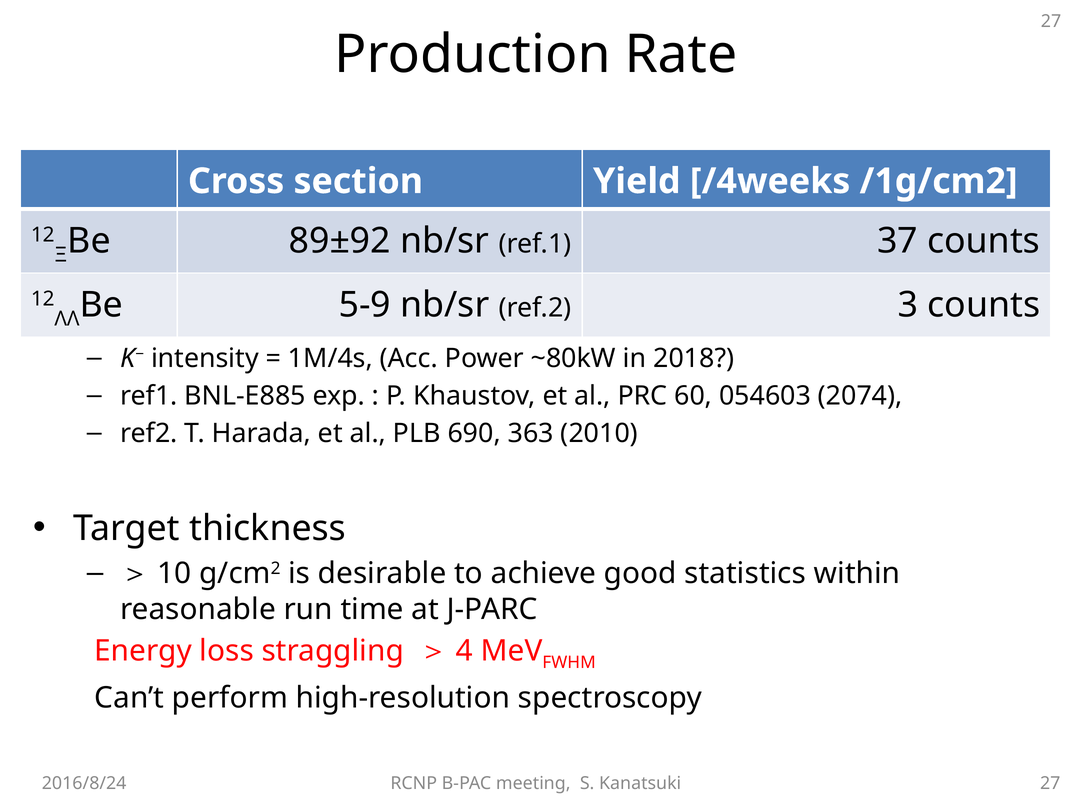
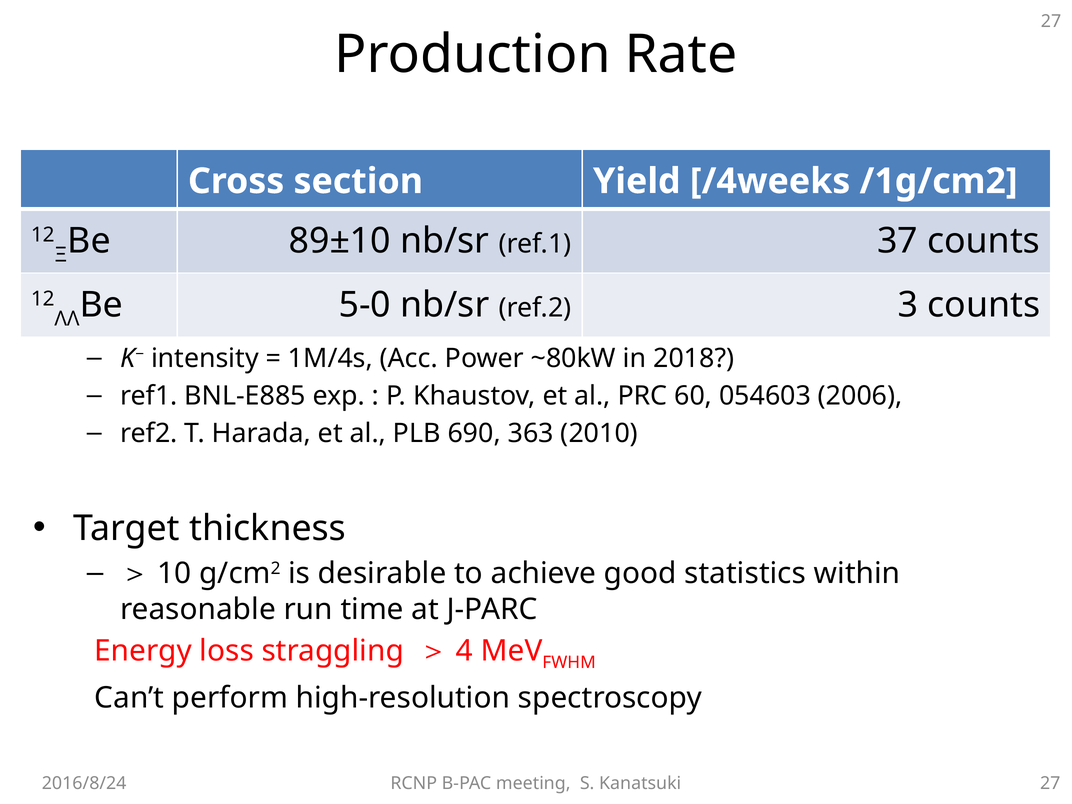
89±92: 89±92 -> 89±10
5-9: 5-9 -> 5-0
2074: 2074 -> 2006
